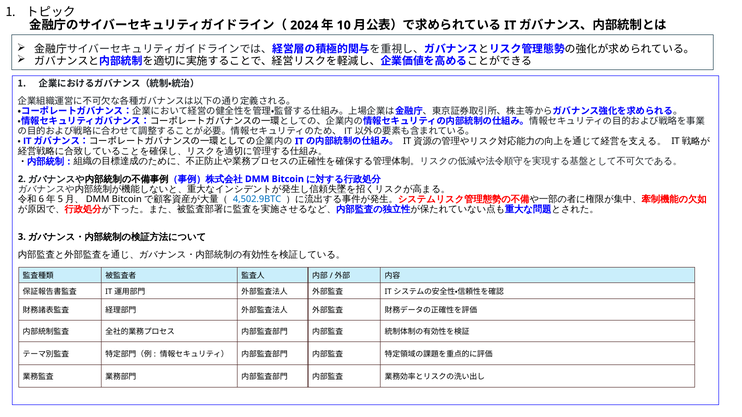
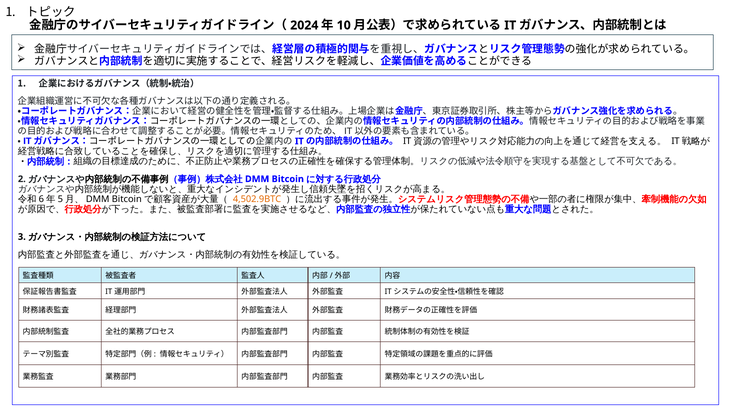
4,502.9BTC colour: blue -> orange
